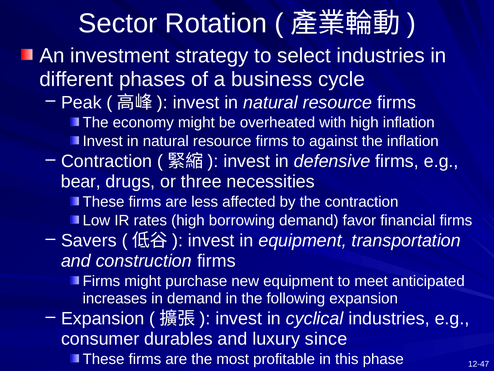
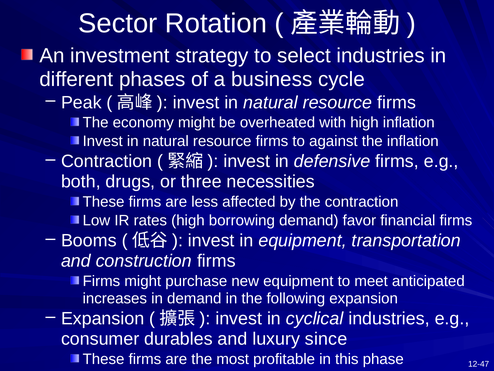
bear: bear -> both
Savers: Savers -> Booms
